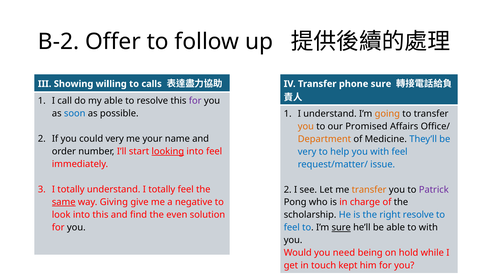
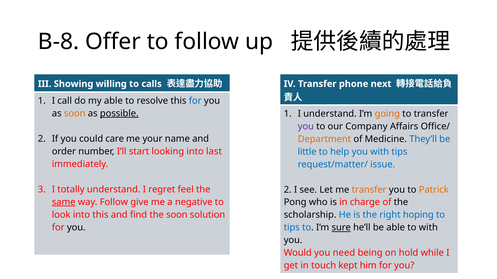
B-2: B-2 -> B-8
phone sure: sure -> next
for at (195, 101) colour: purple -> blue
soon at (75, 114) colour: blue -> orange
possible underline: none -> present
you at (306, 127) colour: orange -> purple
Promised: Promised -> Company
could very: very -> care
looking underline: present -> none
into feel: feel -> last
very at (307, 152): very -> little
with feel: feel -> tips
understand I totally: totally -> regret
Patrick colour: purple -> orange
way Giving: Giving -> Follow
the even: even -> soon
right resolve: resolve -> hoping
feel at (292, 228): feel -> tips
